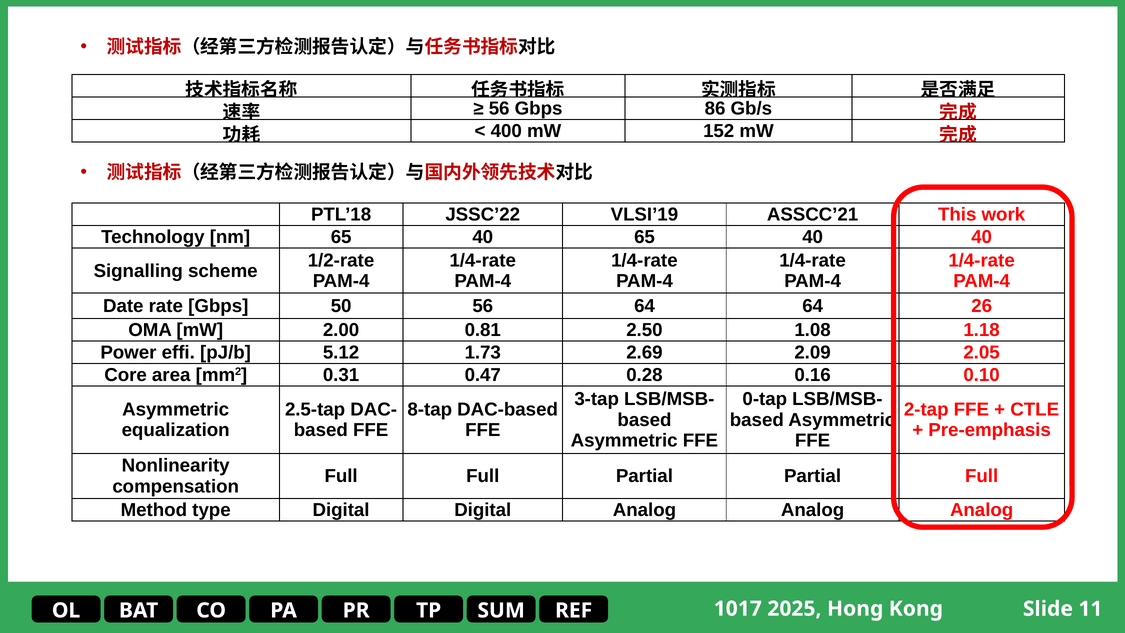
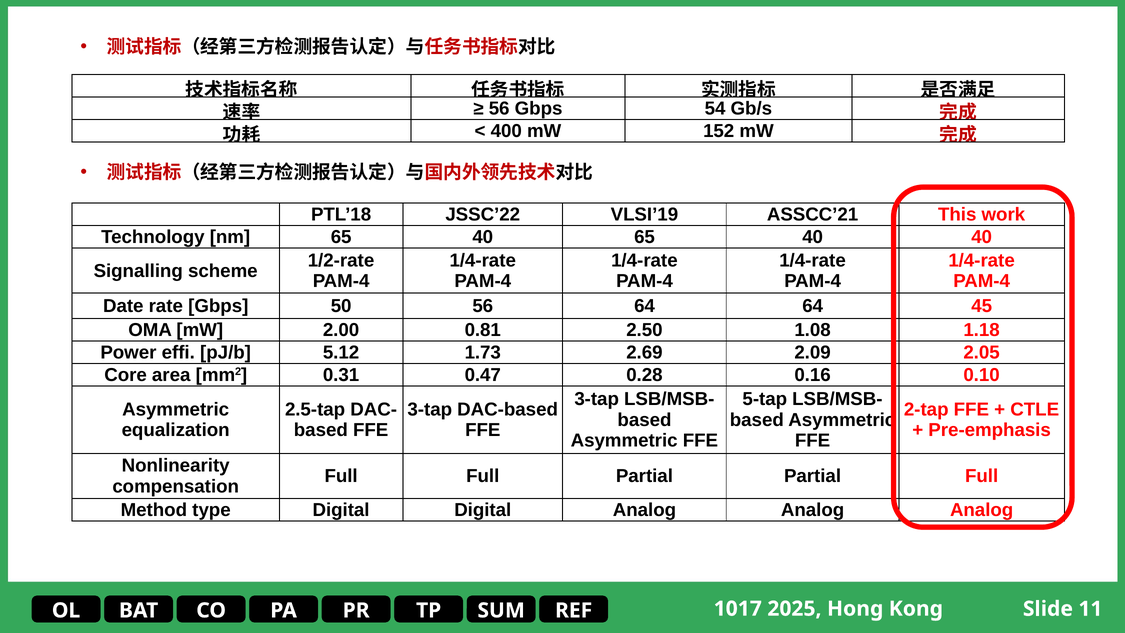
86: 86 -> 54
26: 26 -> 45
0-tap: 0-tap -> 5-tap
8-tap at (430, 409): 8-tap -> 3-tap
